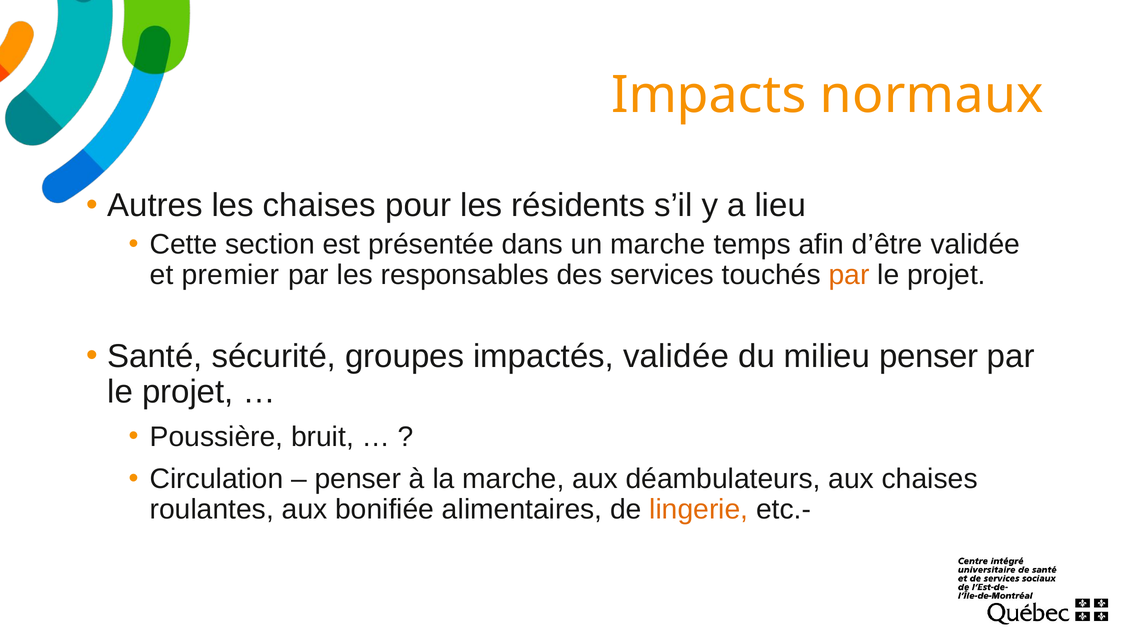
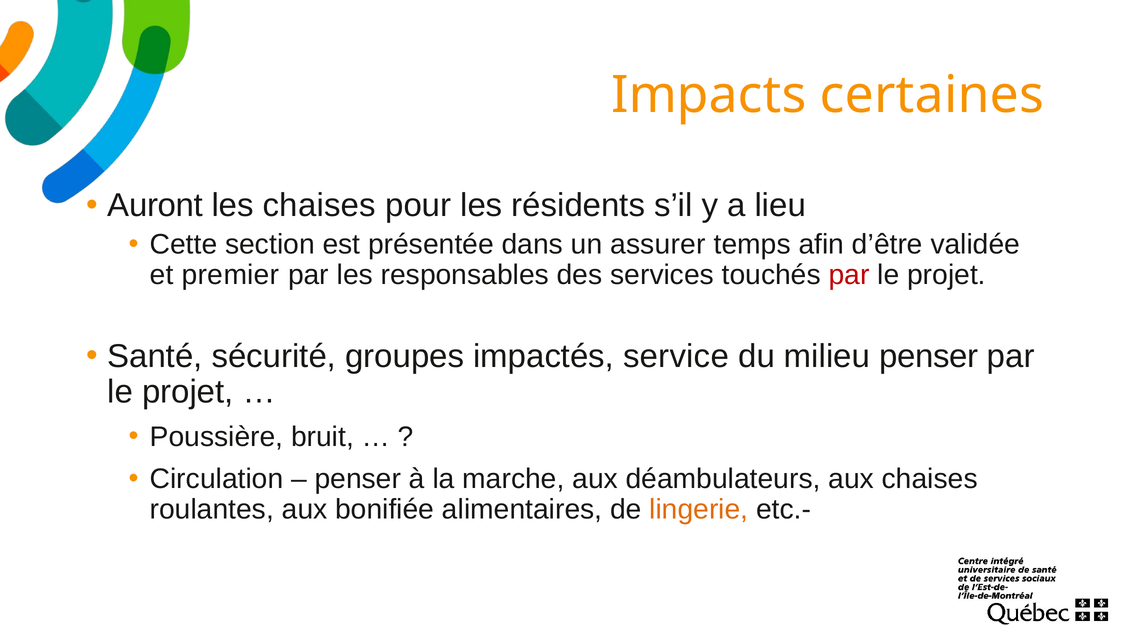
normaux: normaux -> certaines
Autres: Autres -> Auront
un marche: marche -> assurer
par at (849, 275) colour: orange -> red
impactés validée: validée -> service
